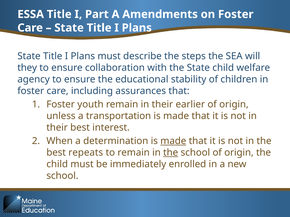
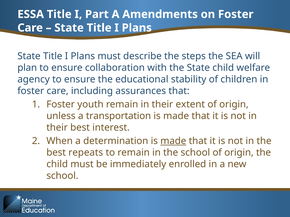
they: they -> plan
earlier: earlier -> extent
the at (171, 153) underline: present -> none
